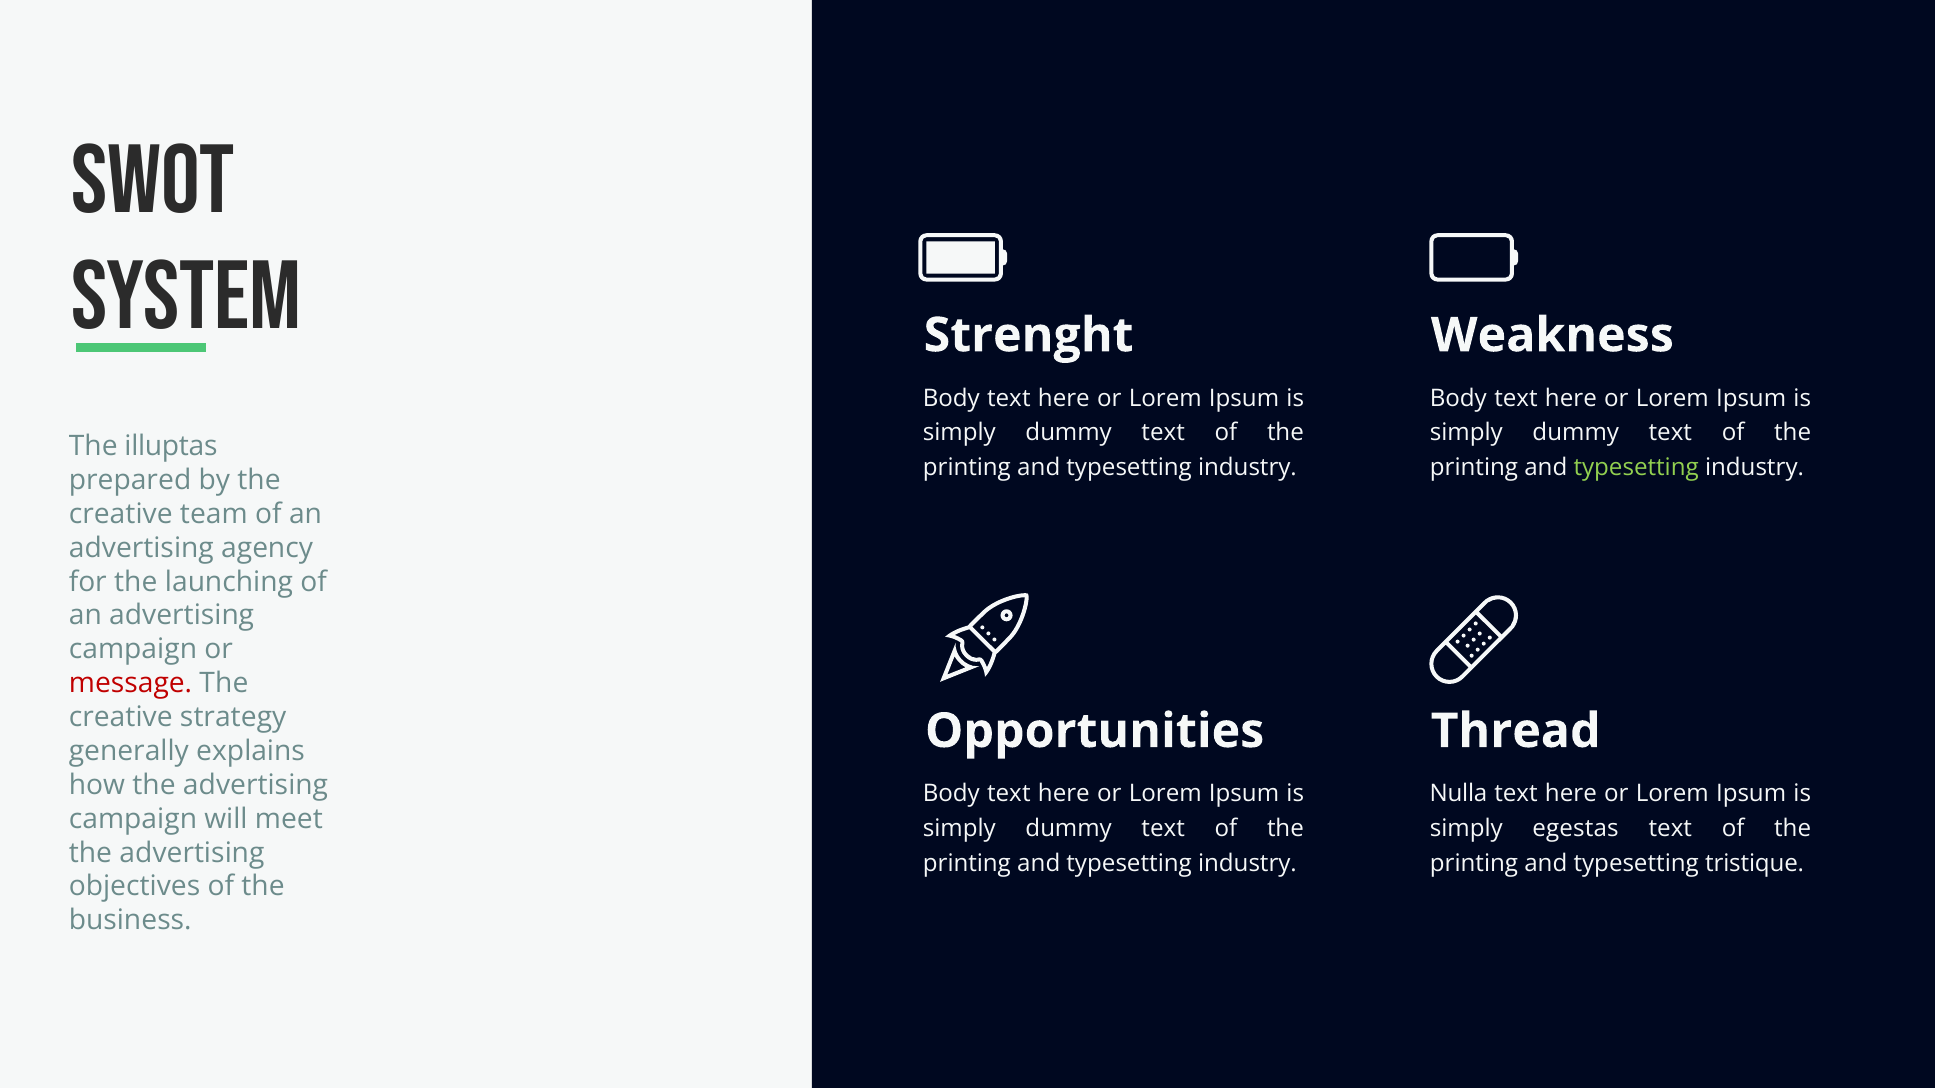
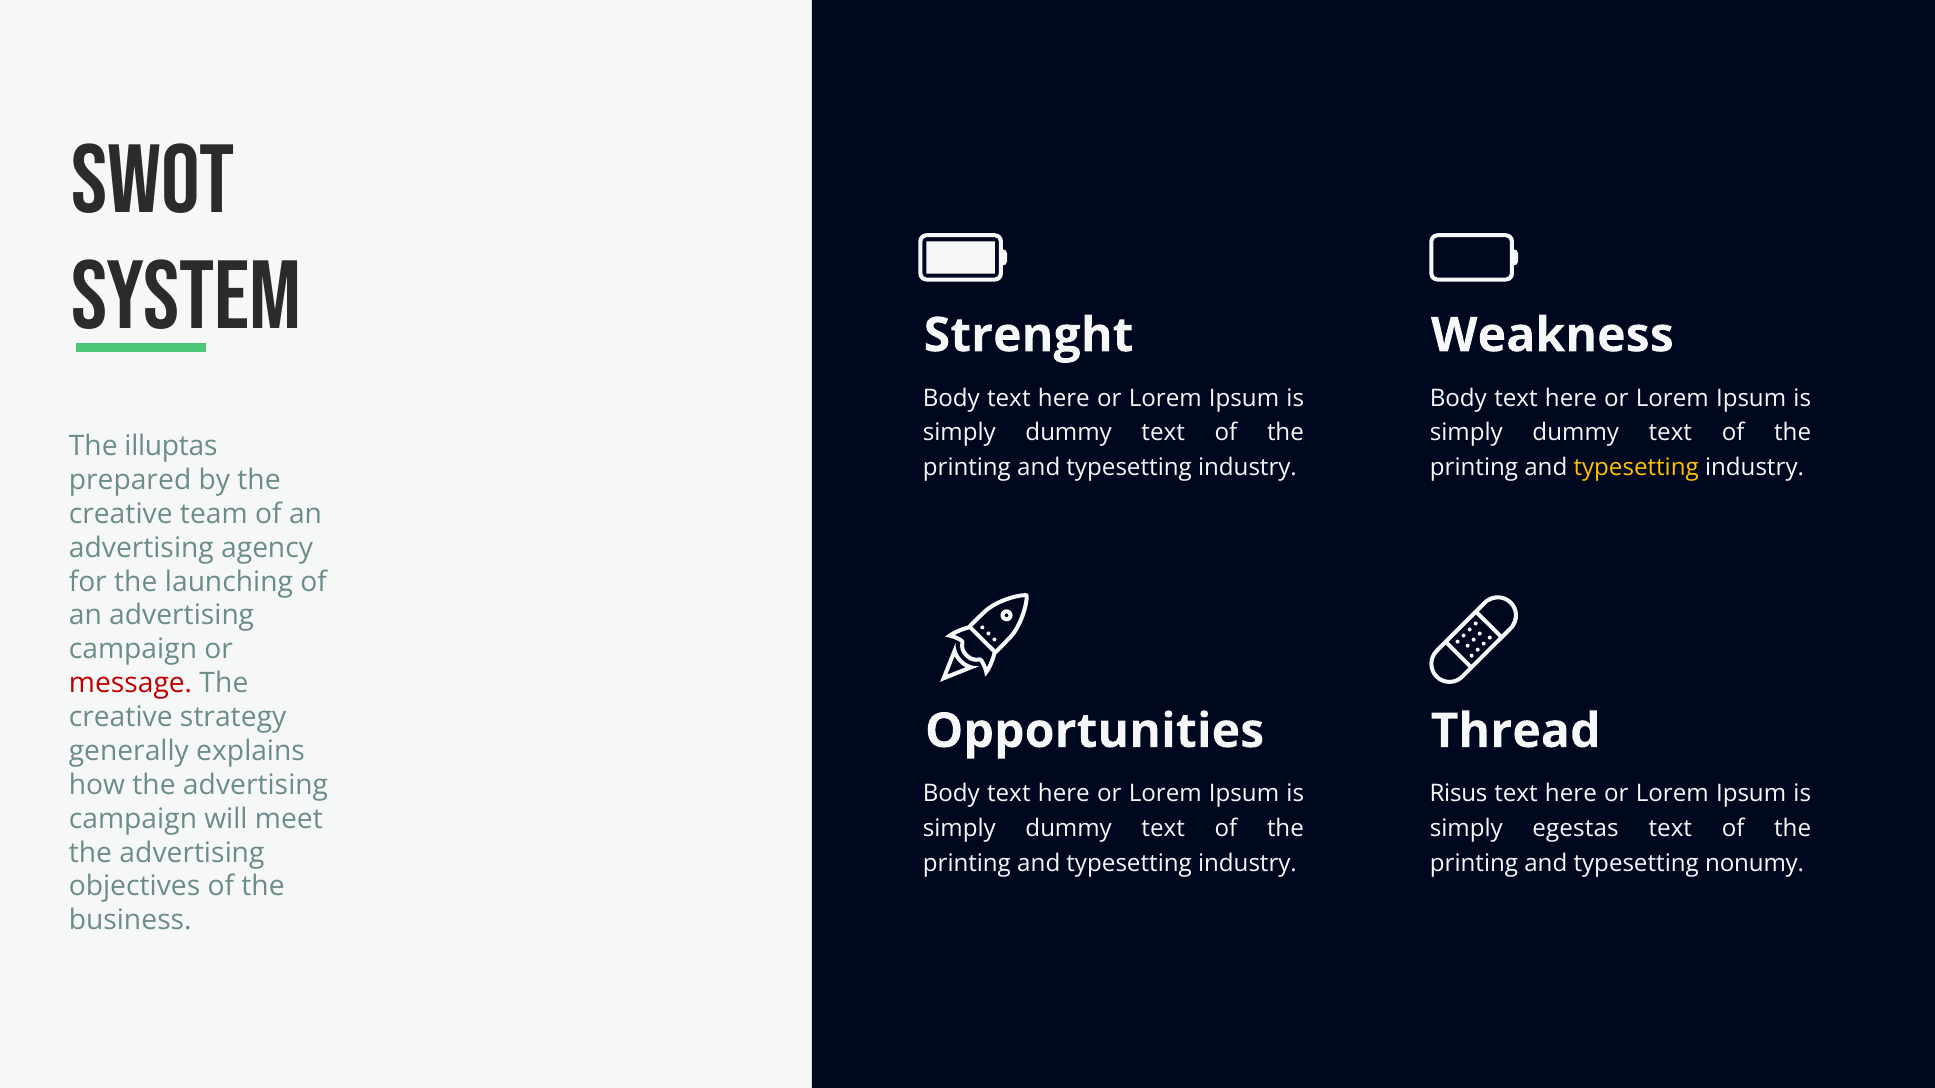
typesetting at (1636, 468) colour: light green -> yellow
Nulla: Nulla -> Risus
tristique: tristique -> nonumy
